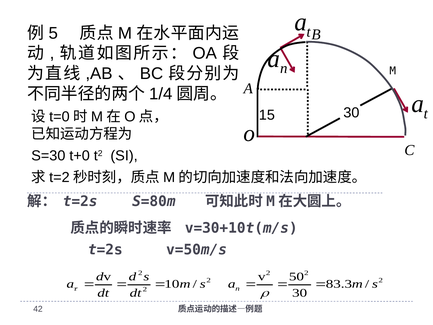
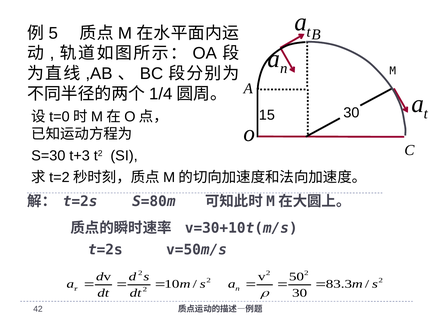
t+0: t+0 -> t+3
